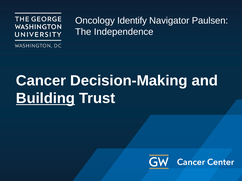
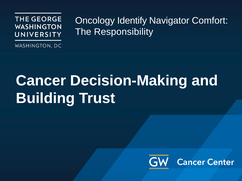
Paulsen: Paulsen -> Comfort
Independence: Independence -> Responsibility
Building underline: present -> none
